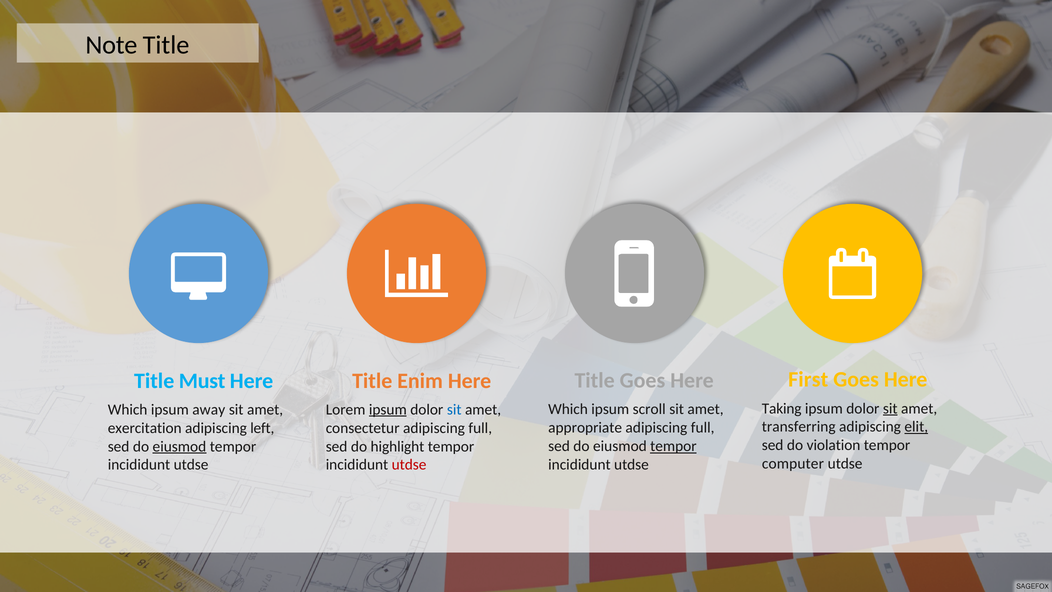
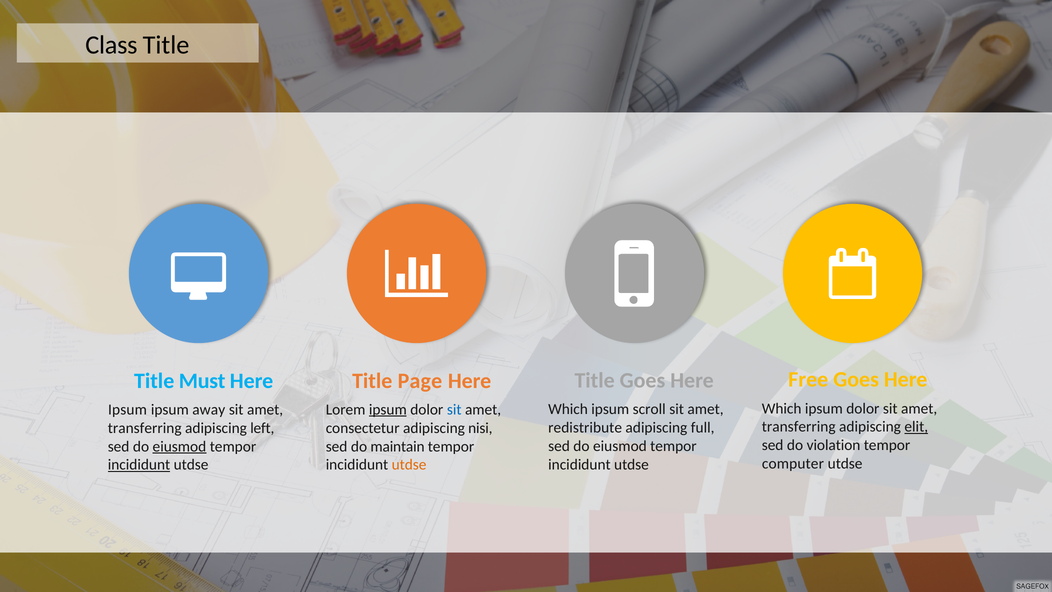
Note: Note -> Class
First: First -> Free
Enim: Enim -> Page
Taking at (782, 408): Taking -> Which
sit at (890, 408) underline: present -> none
Which at (128, 409): Which -> Ipsum
appropriate: appropriate -> redistribute
exercitation at (145, 428): exercitation -> transferring
consectetur adipiscing full: full -> nisi
tempor at (673, 446) underline: present -> none
highlight: highlight -> maintain
incididunt at (139, 465) underline: none -> present
utdse at (409, 465) colour: red -> orange
